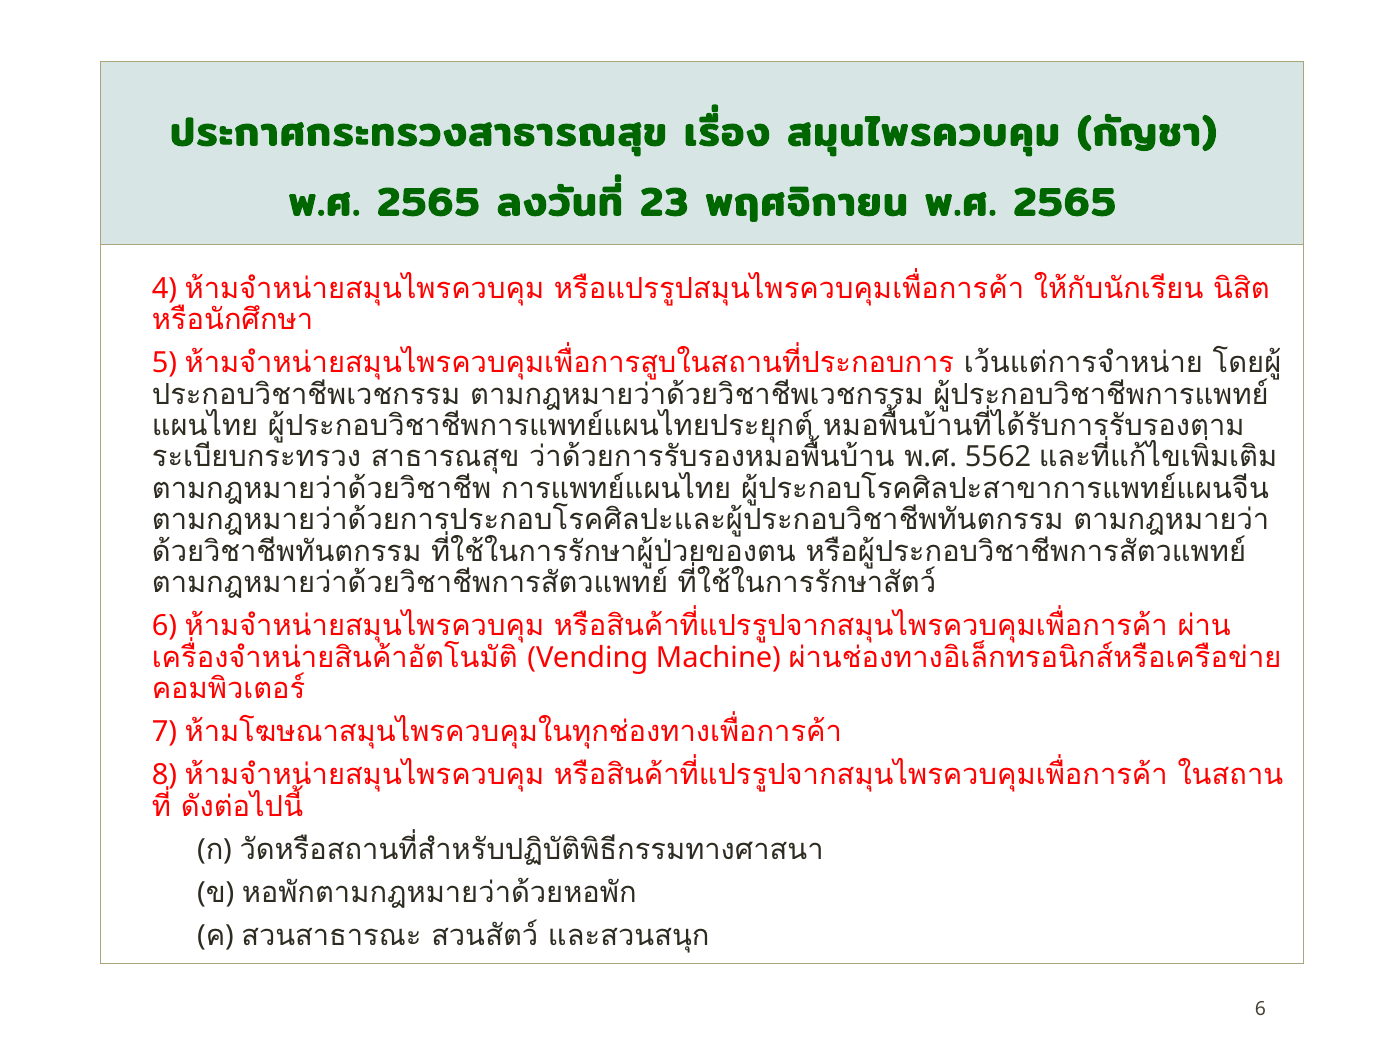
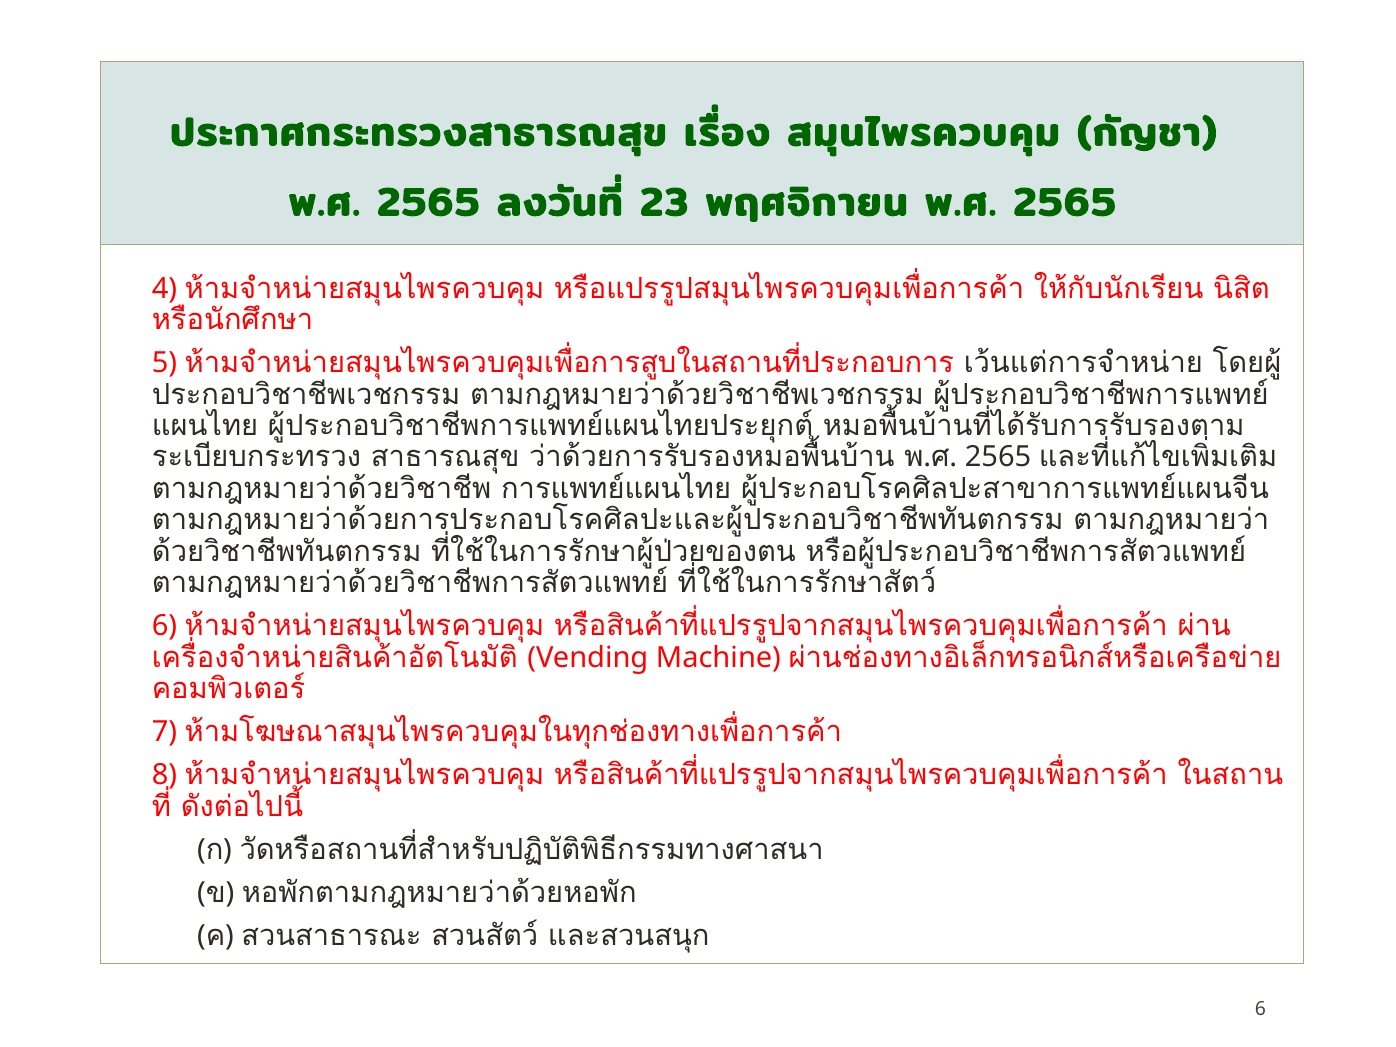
5562 at (998, 457): 5562 -> 2565
